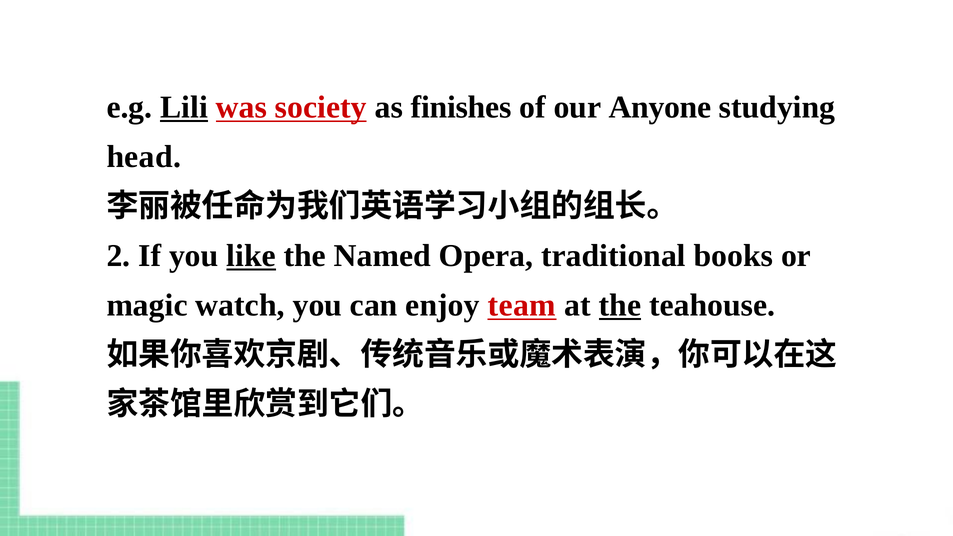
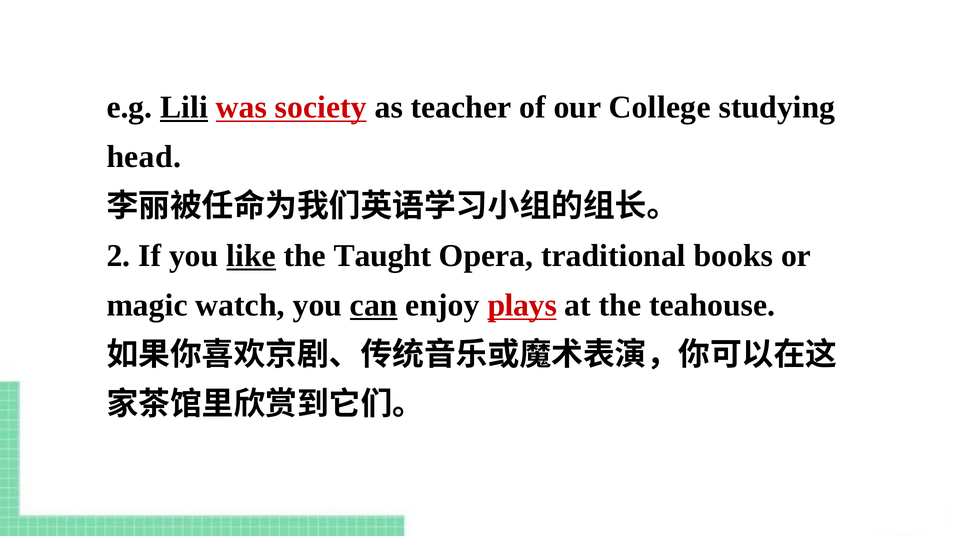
finishes: finishes -> teacher
Anyone: Anyone -> College
Named: Named -> Taught
can underline: none -> present
team: team -> plays
the at (620, 305) underline: present -> none
